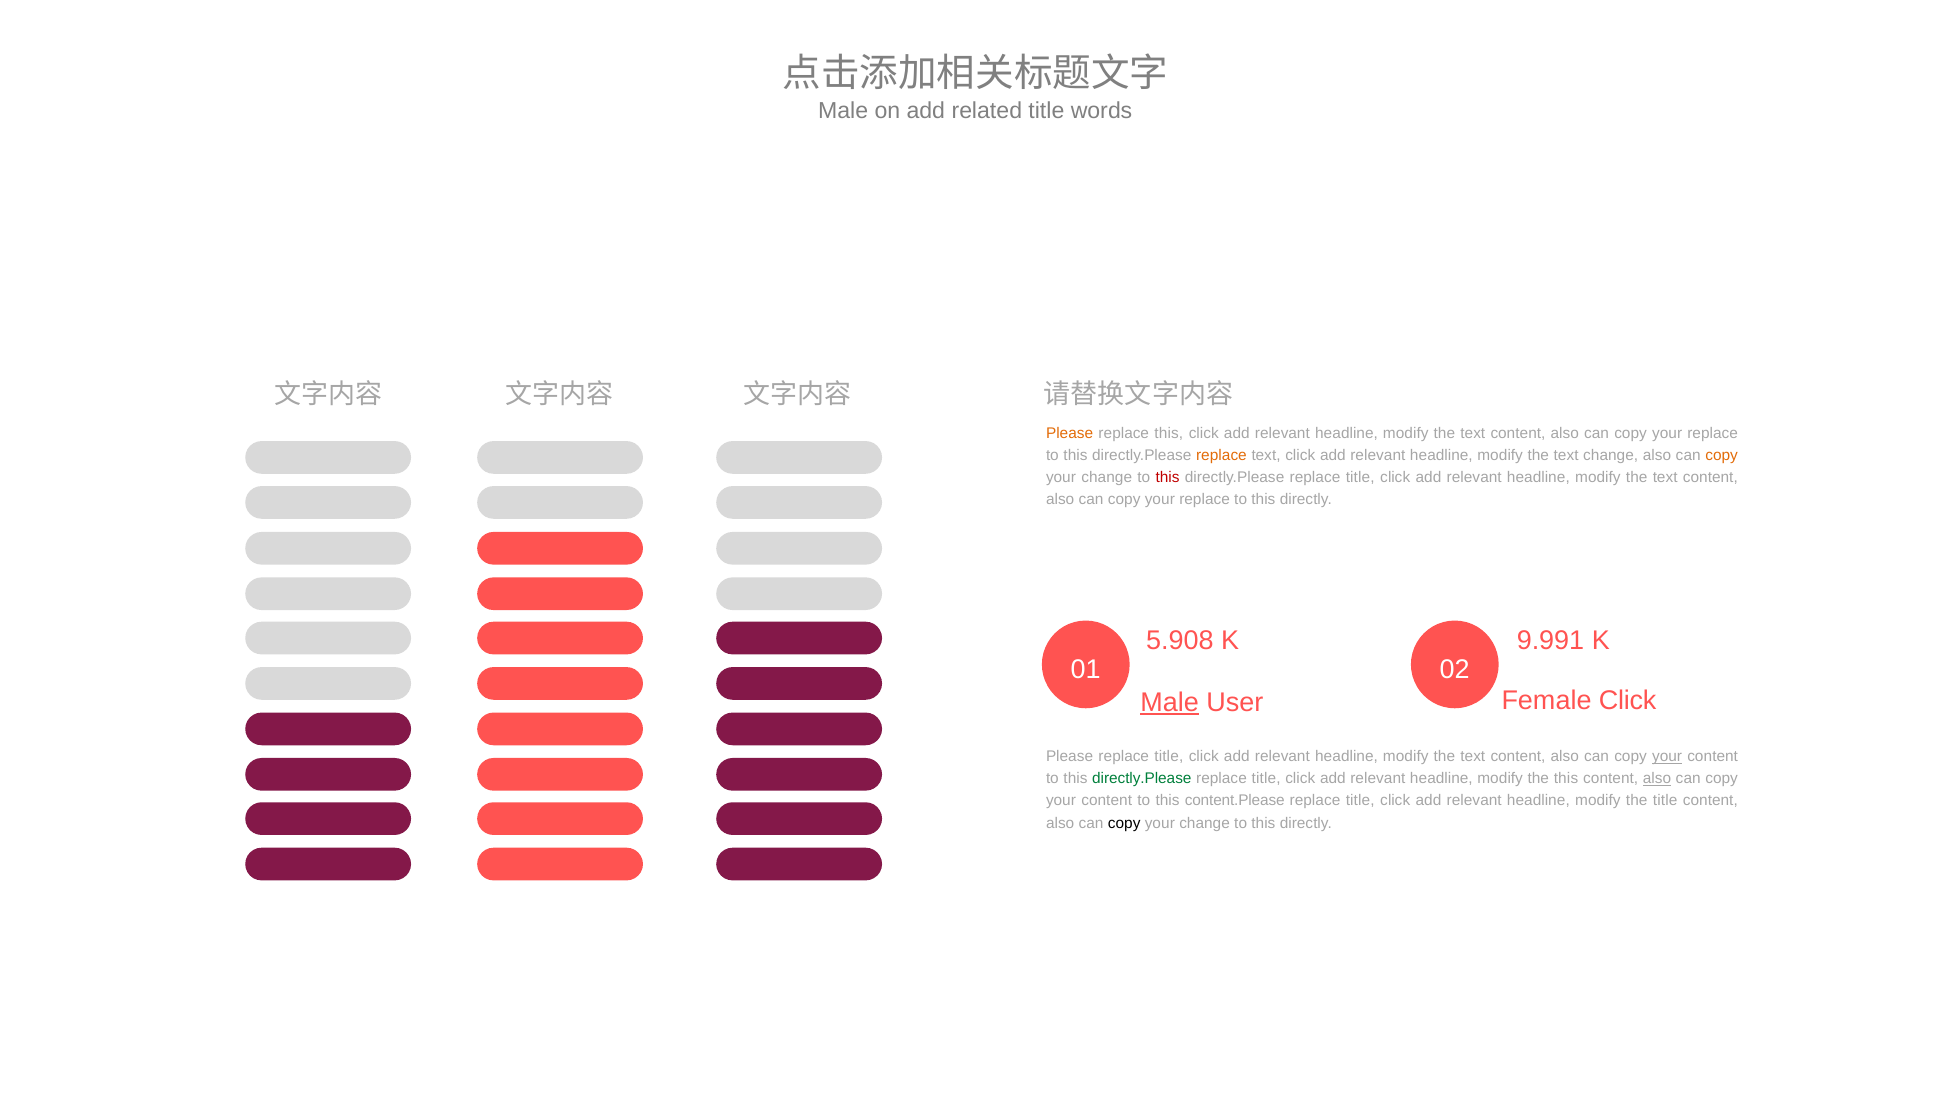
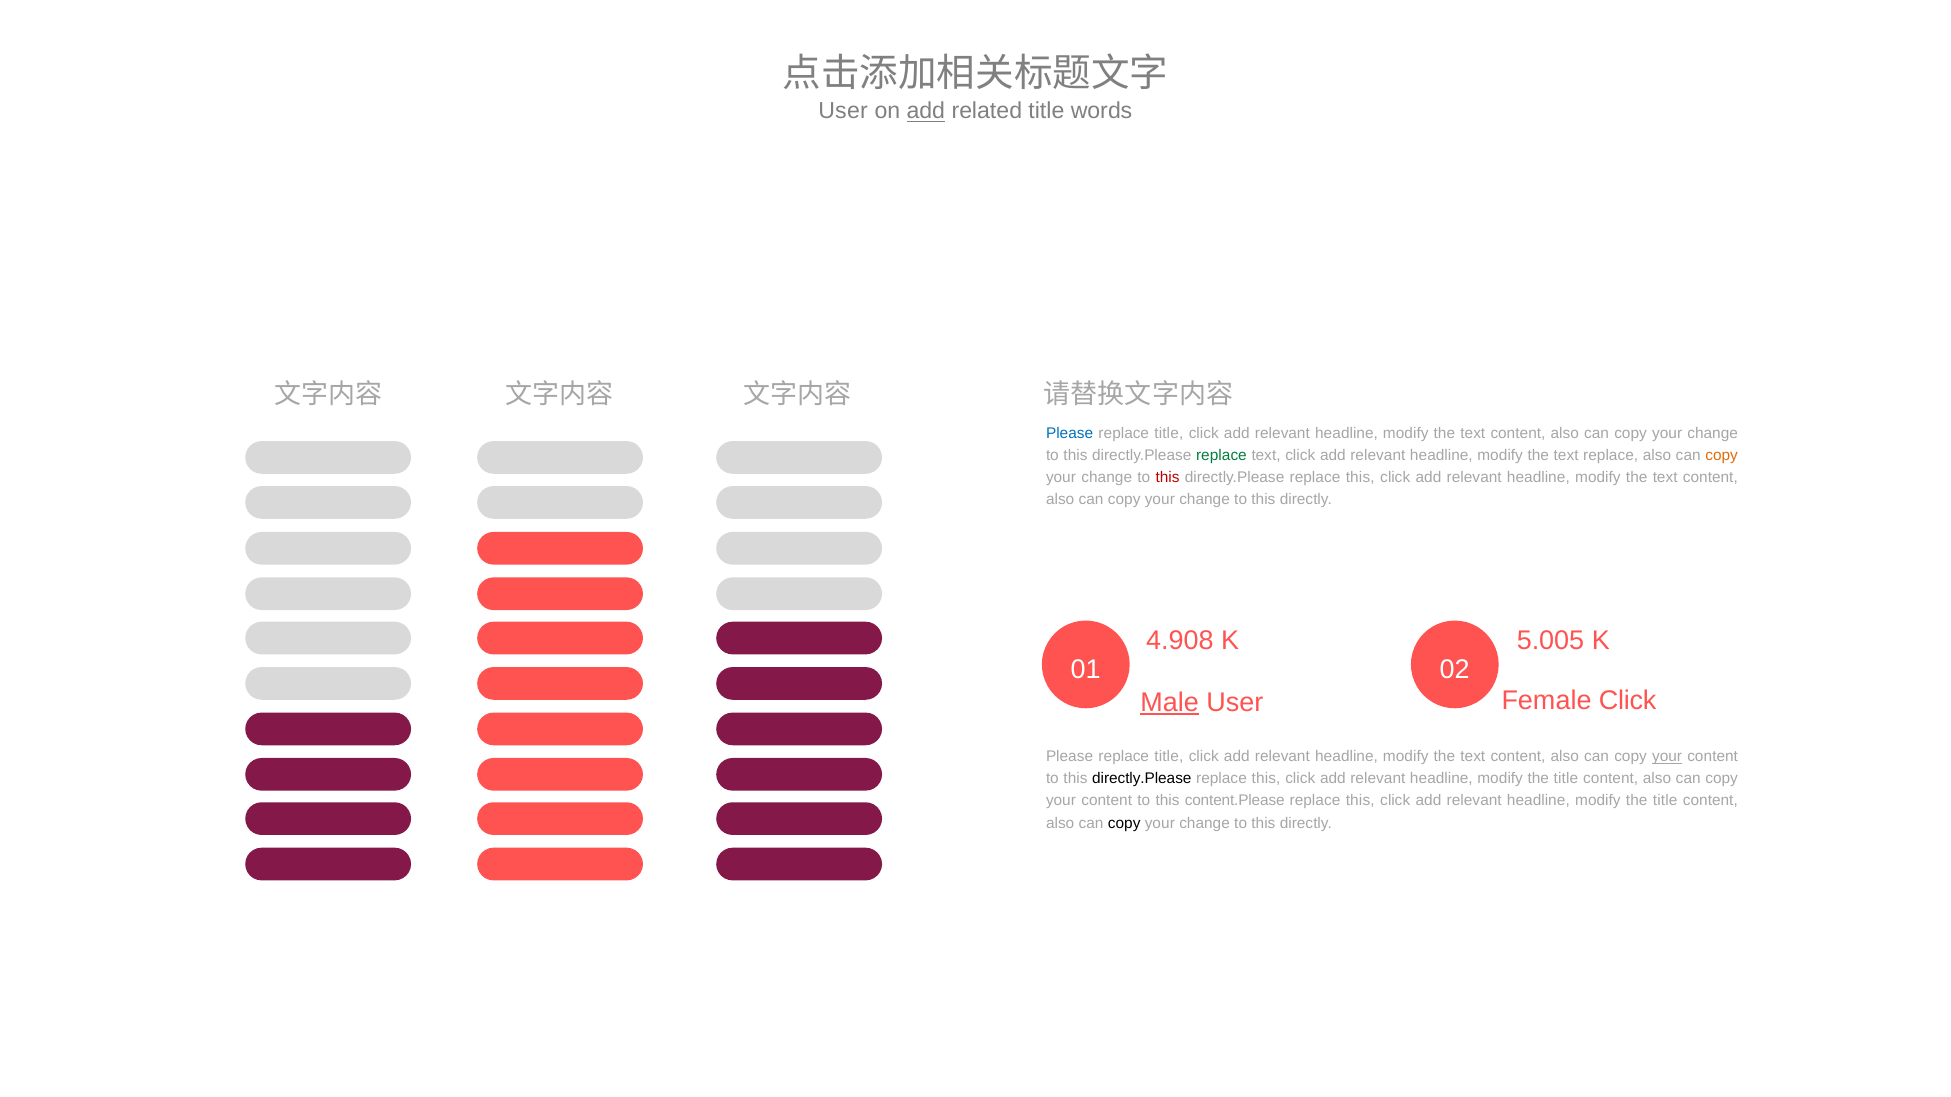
Male at (843, 111): Male -> User
add at (926, 111) underline: none -> present
Please at (1070, 433) colour: orange -> blue
this at (1169, 433): this -> title
replace at (1713, 433): replace -> change
replace at (1221, 455) colour: orange -> green
text change: change -> replace
title at (1360, 477): title -> this
replace at (1205, 500): replace -> change
5.908: 5.908 -> 4.908
9.991: 9.991 -> 5.005
directly.Please at (1142, 779) colour: green -> black
title at (1266, 779): title -> this
this at (1566, 779): this -> title
also at (1657, 779) underline: present -> none
title at (1360, 801): title -> this
